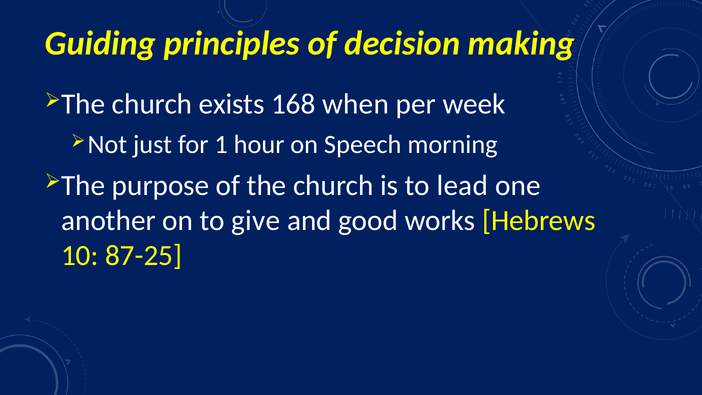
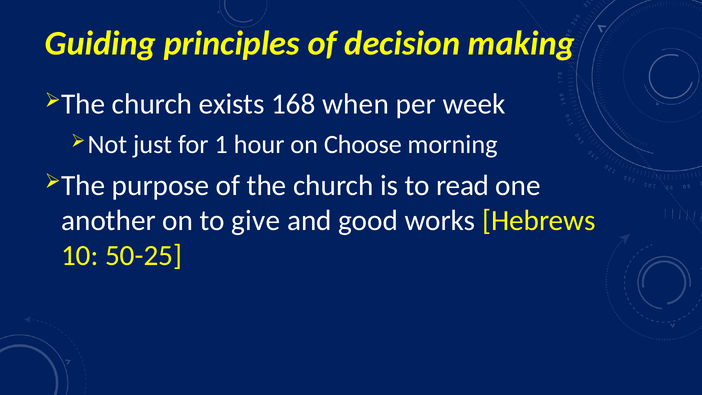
Speech: Speech -> Choose
lead: lead -> read
87-25: 87-25 -> 50-25
